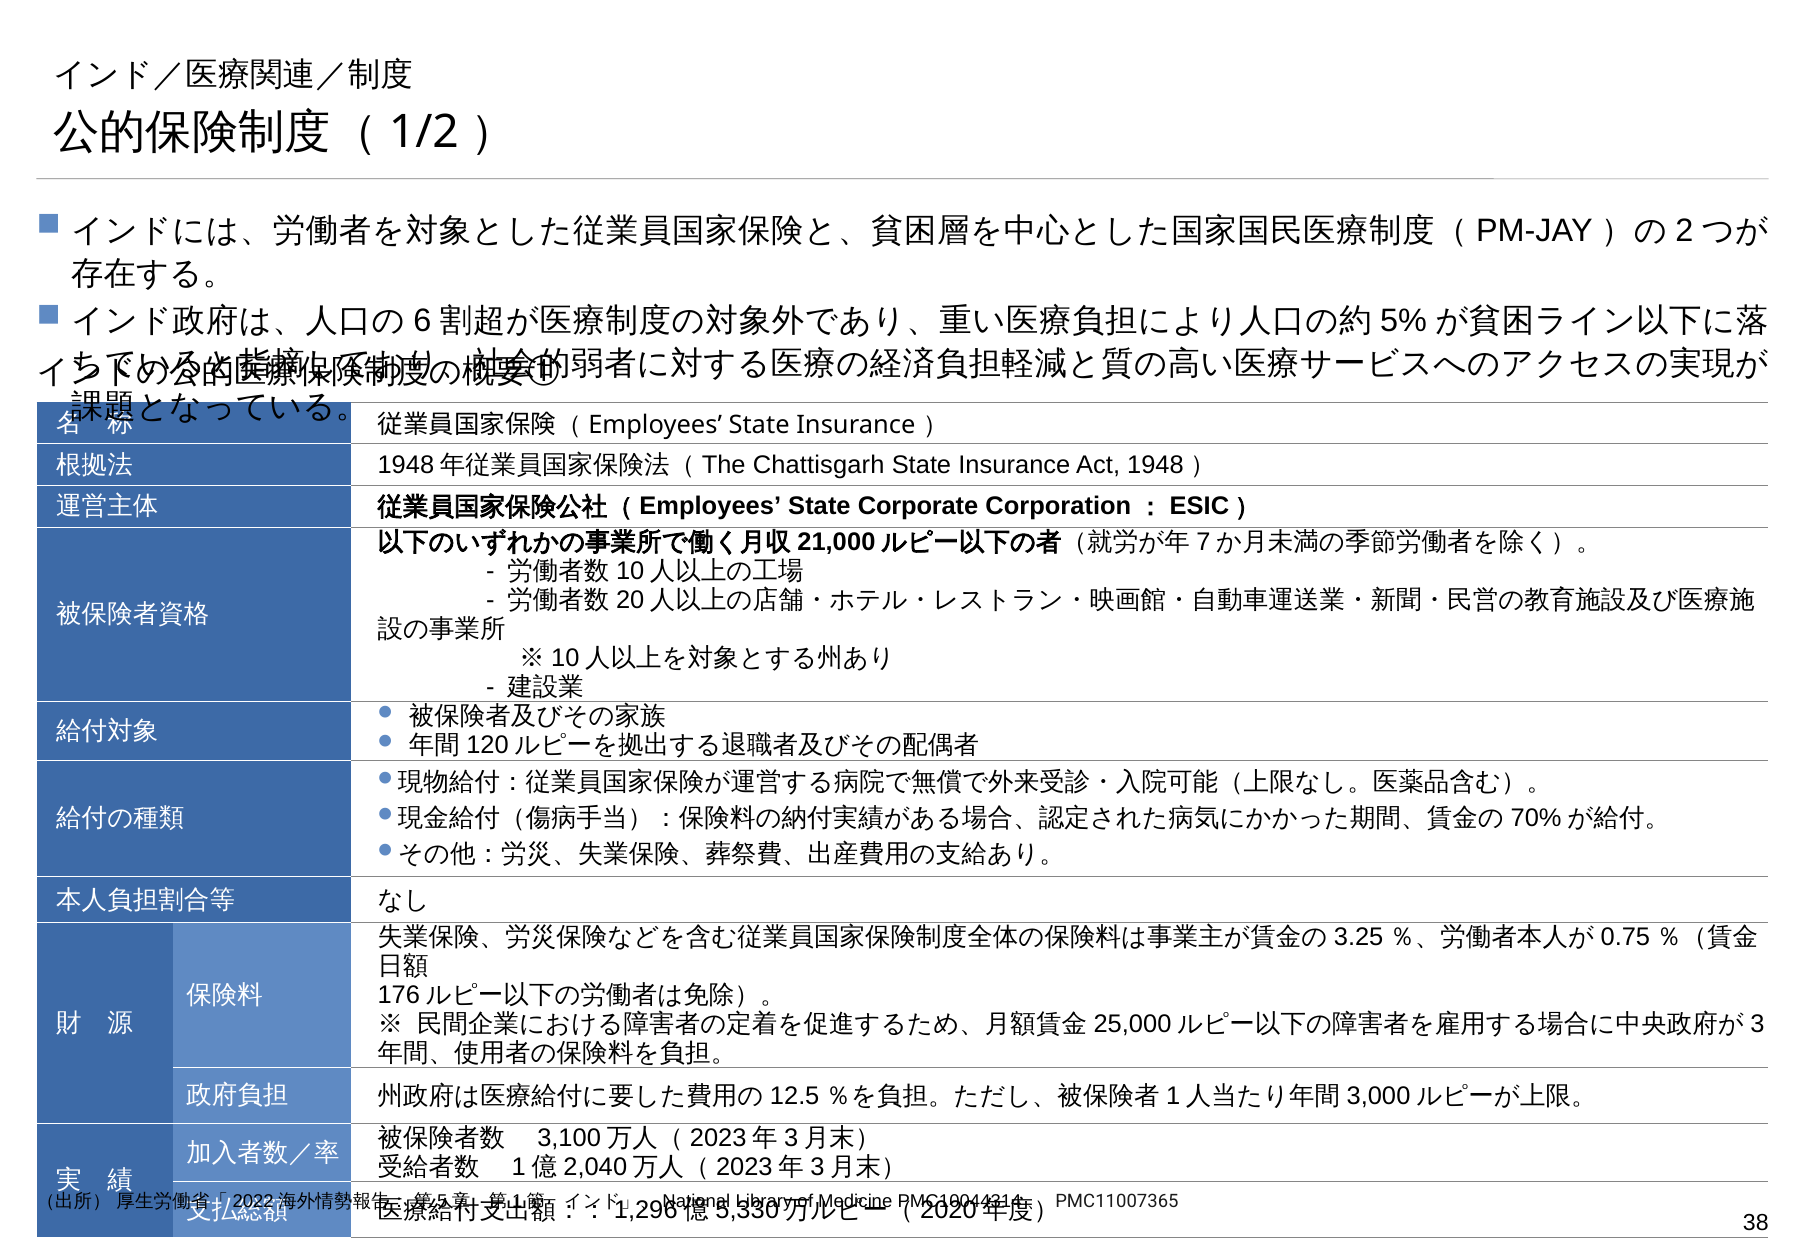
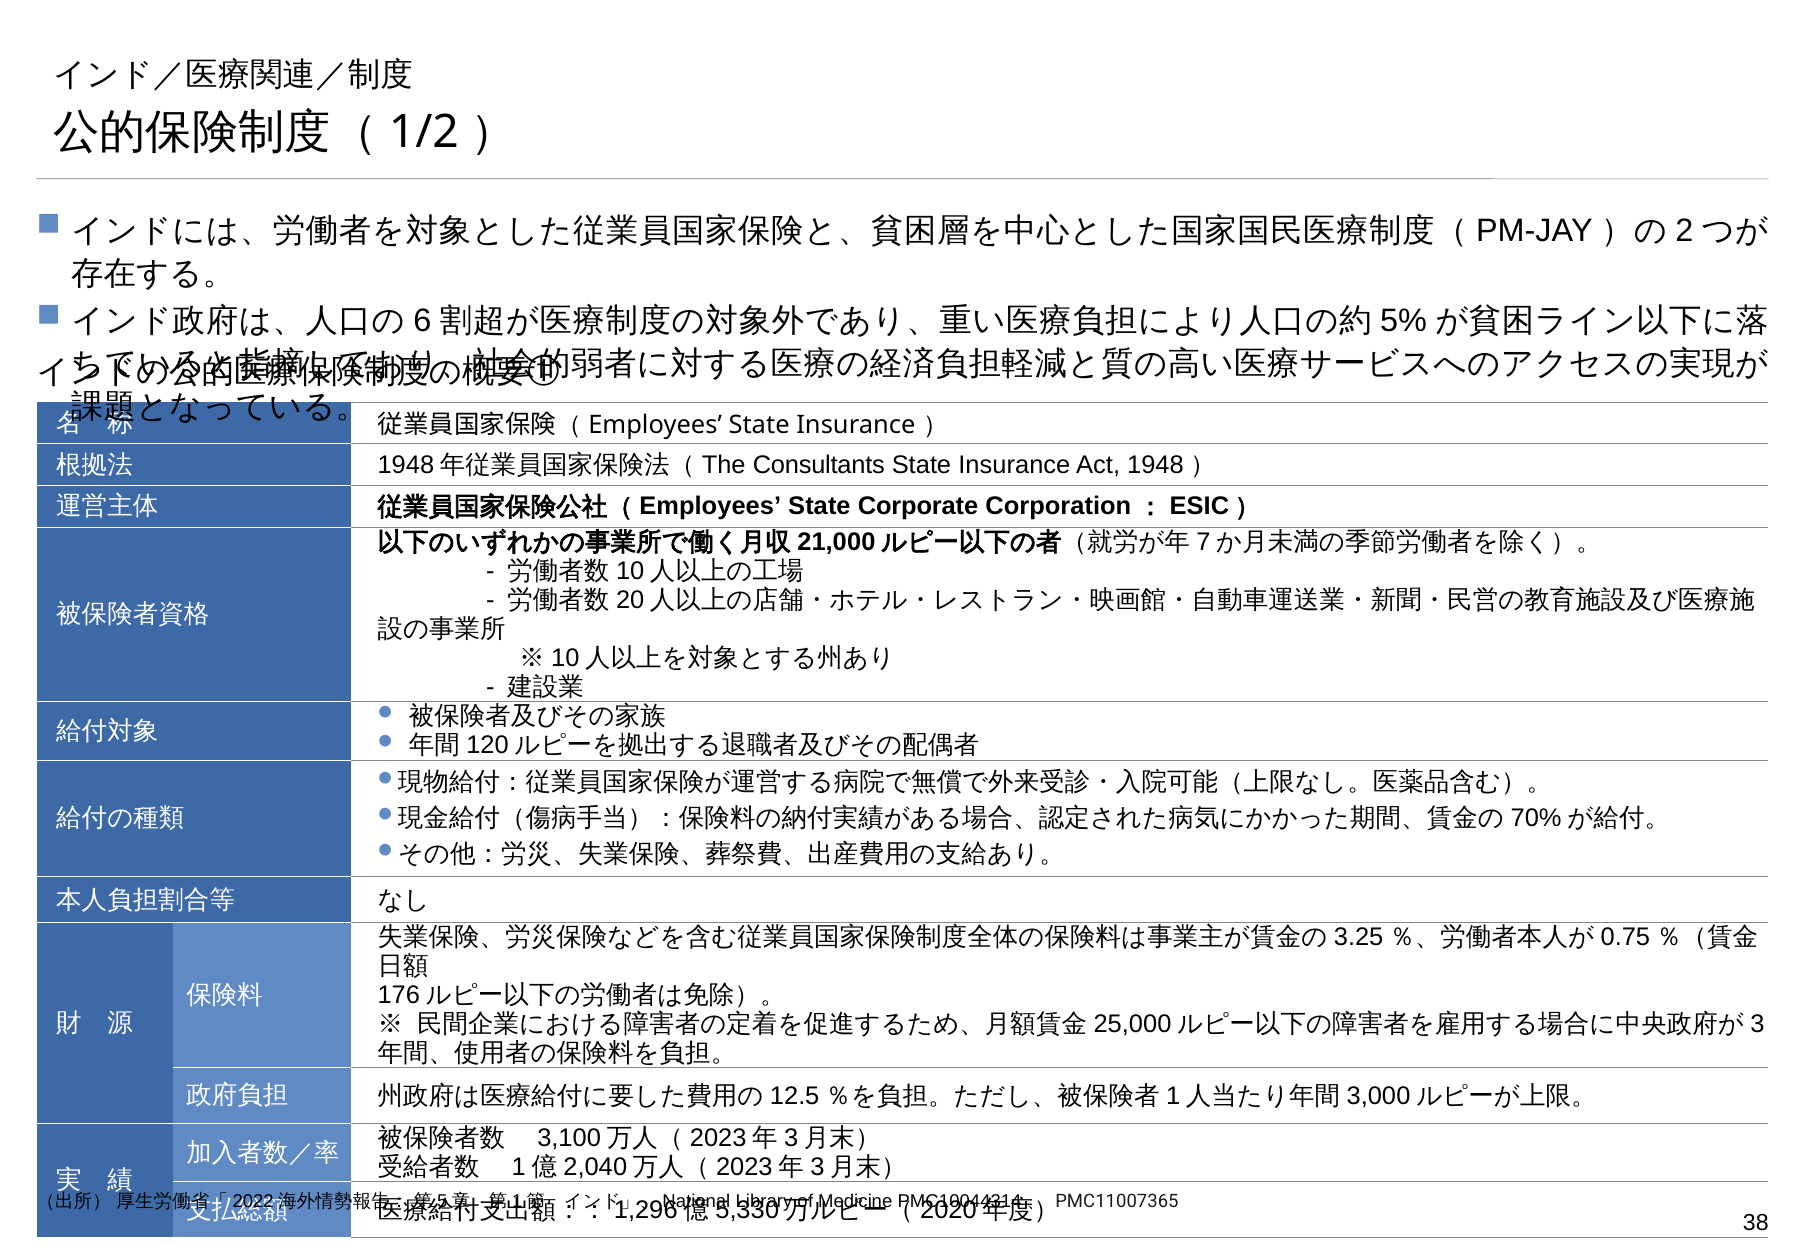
Chattisgarh: Chattisgarh -> Consultants
